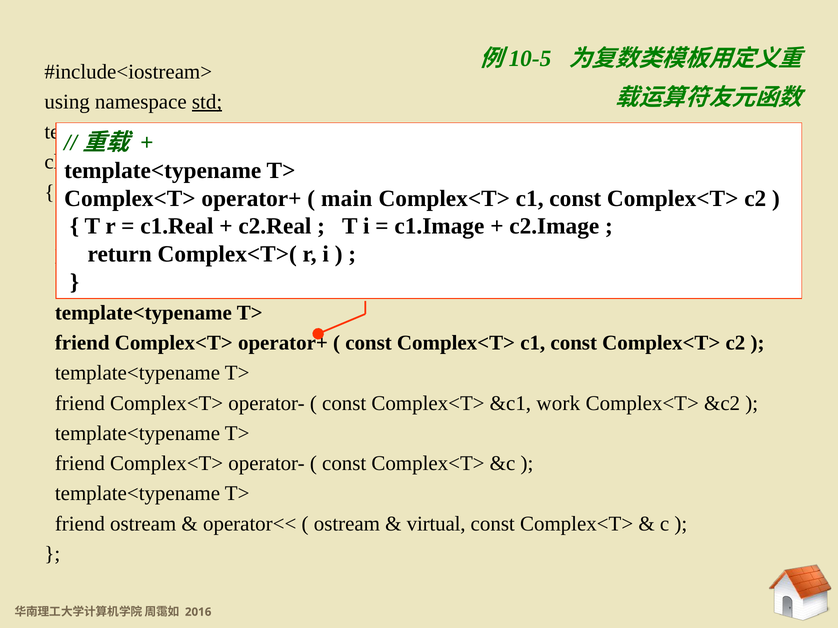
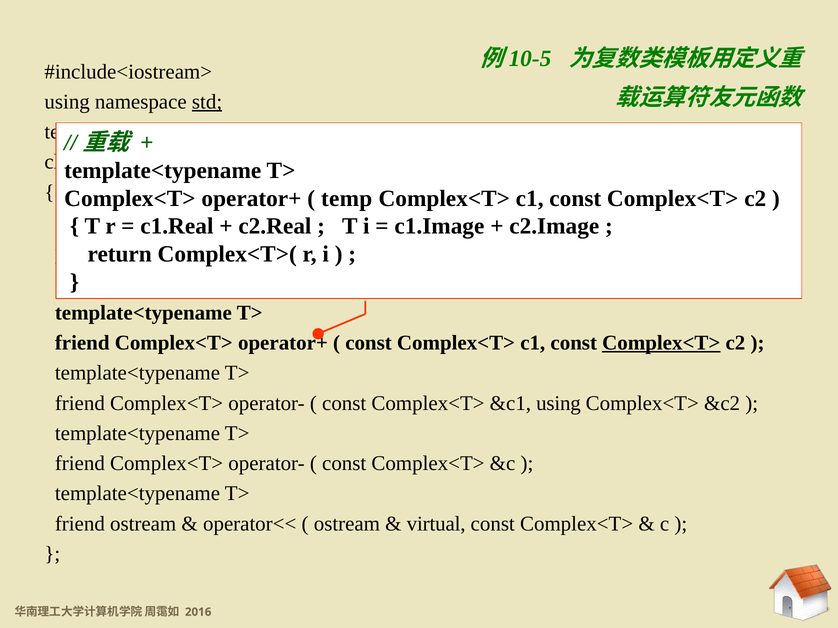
main: main -> temp
Complex<T> at (661, 343) underline: none -> present
&c1 work: work -> using
